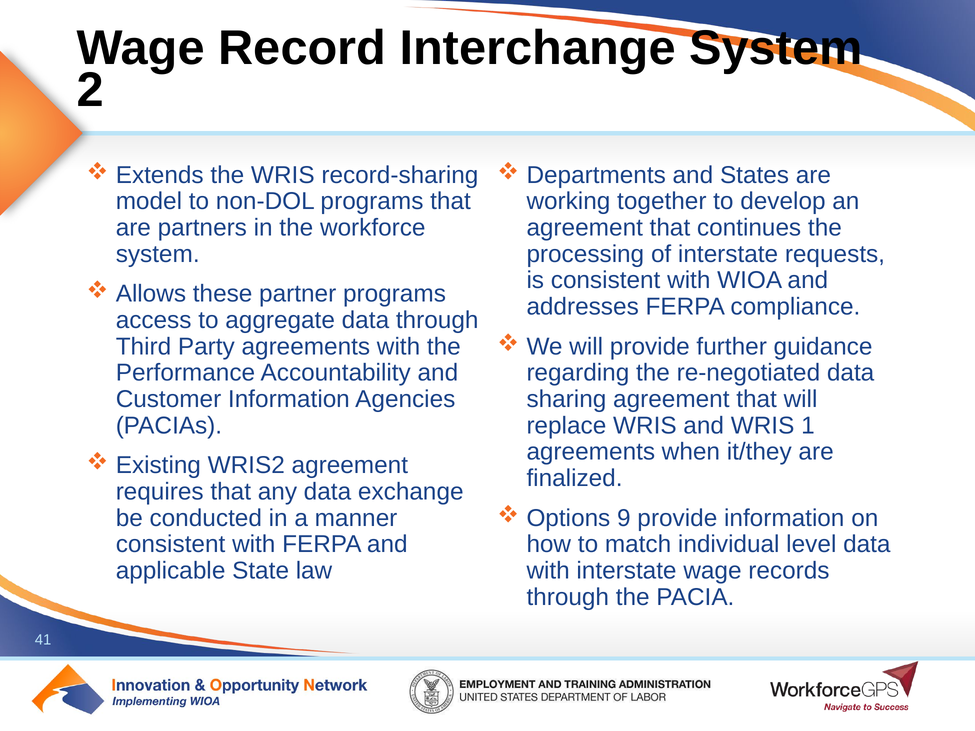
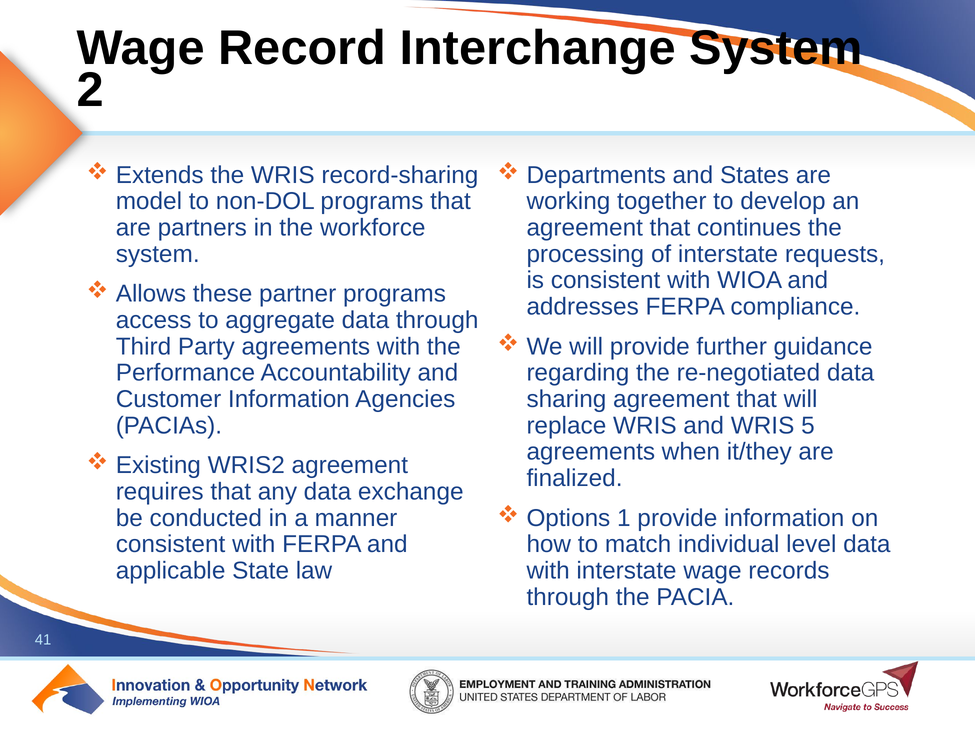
1: 1 -> 5
9: 9 -> 1
